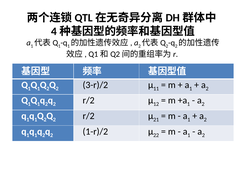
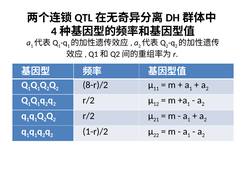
3-r)/2: 3-r)/2 -> 8-r)/2
